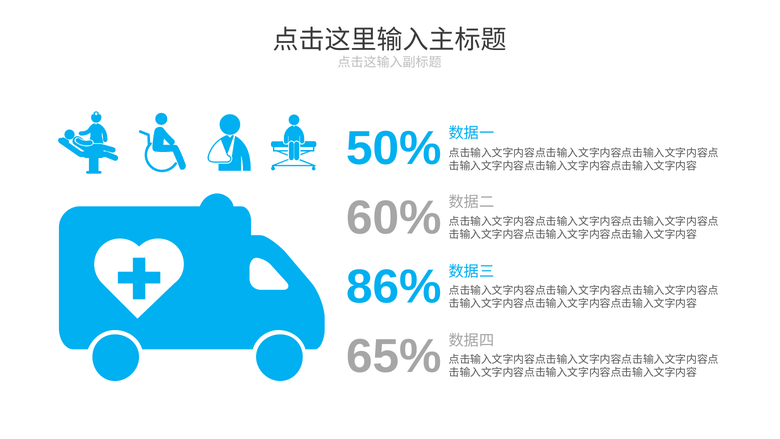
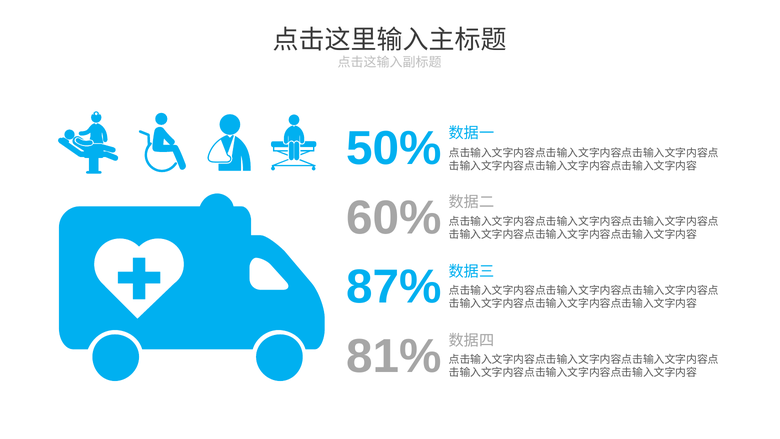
86%: 86% -> 87%
65%: 65% -> 81%
